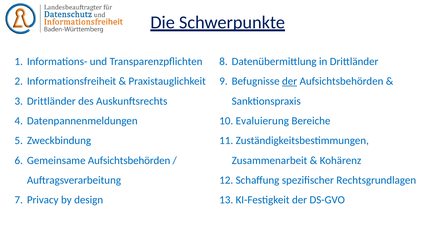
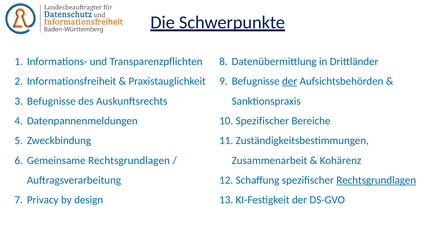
Drittländer at (51, 101): Drittländer -> Befugnisse
Evaluierung at (262, 121): Evaluierung -> Spezifischer
Gemeinsame Aufsichtsbehörden: Aufsichtsbehörden -> Rechtsgrundlagen
Rechtsgrundlagen at (376, 180) underline: none -> present
